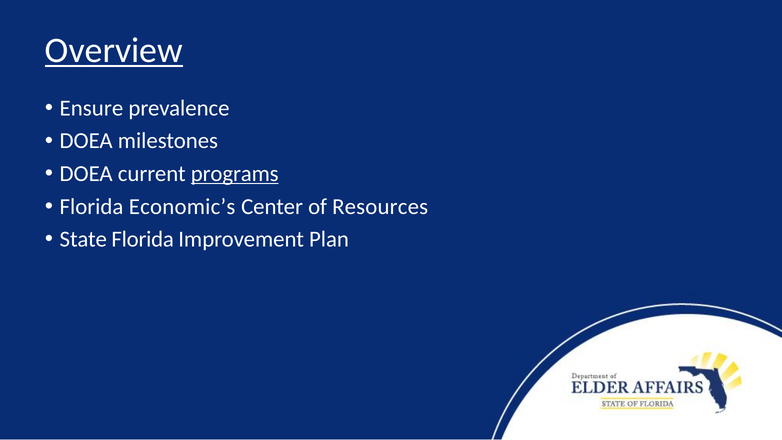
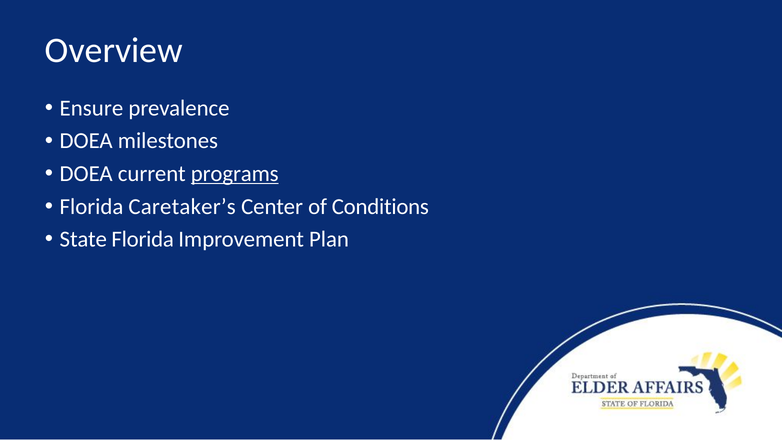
Overview underline: present -> none
Economic’s: Economic’s -> Caretaker’s
Resources: Resources -> Conditions
